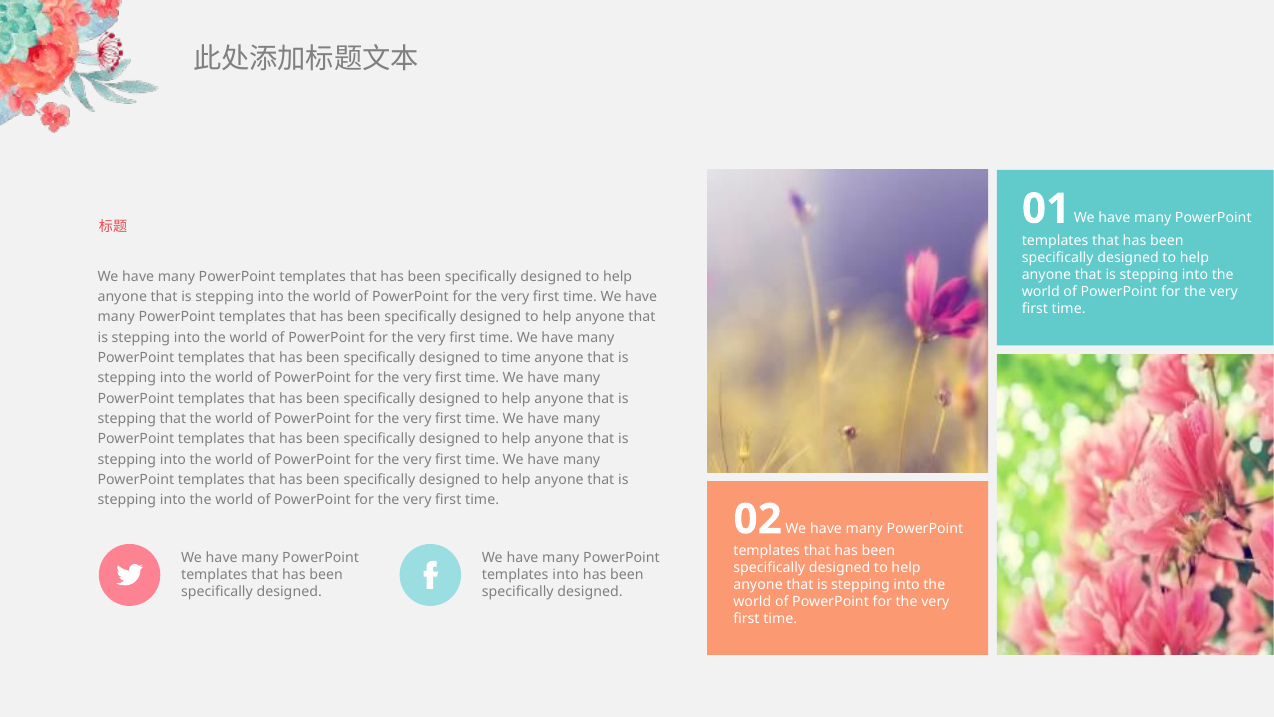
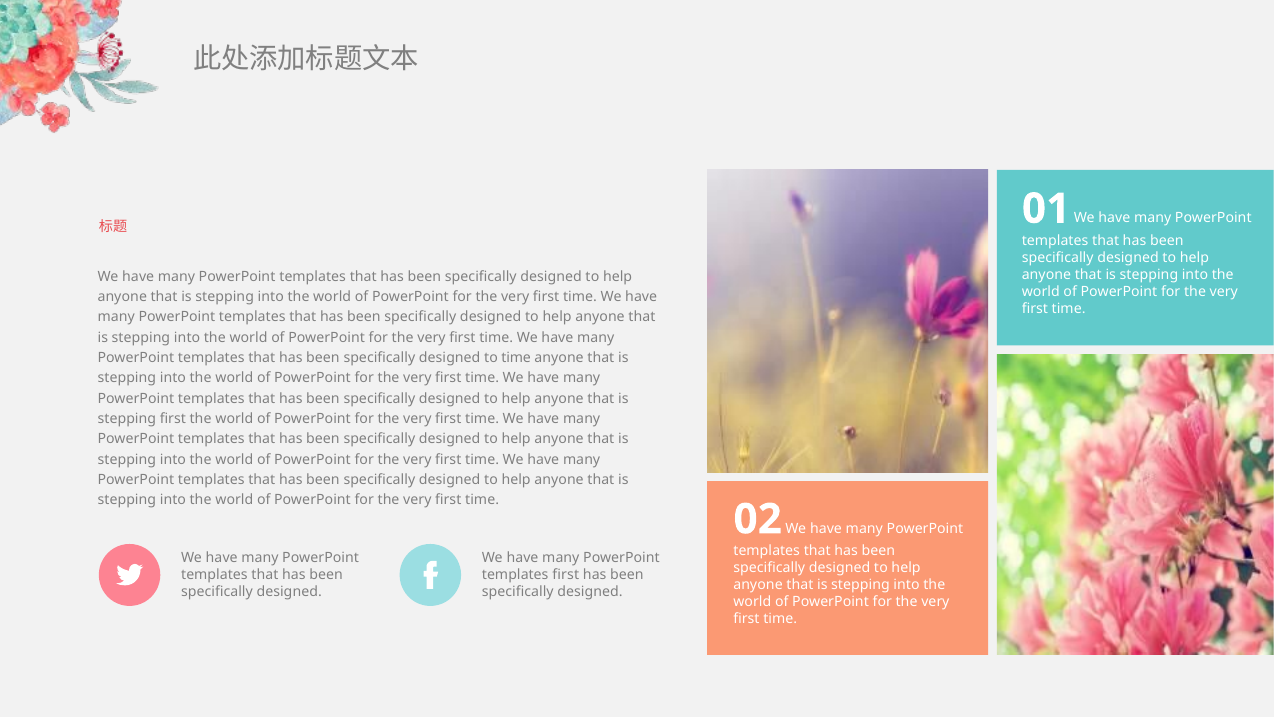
stepping that: that -> first
templates into: into -> first
